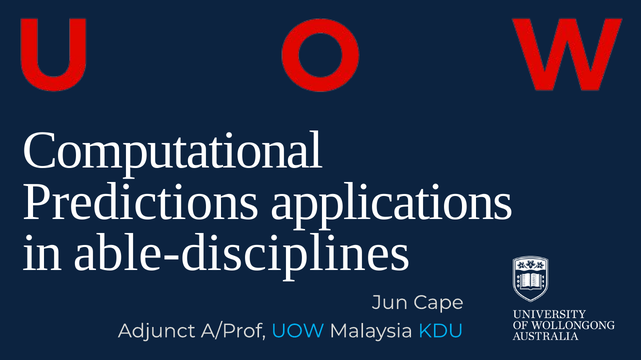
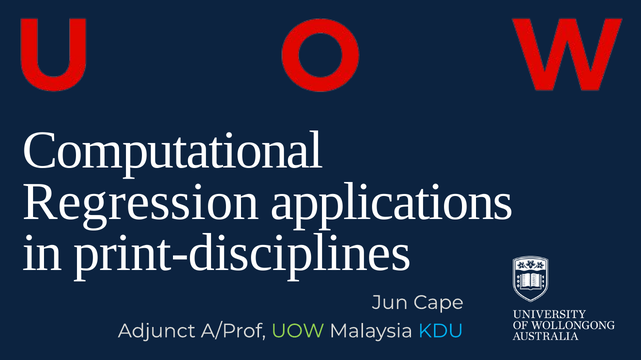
Predictions: Predictions -> Regression
able-disciplines: able-disciplines -> print-disciplines
UOW colour: light blue -> light green
